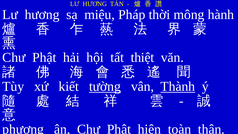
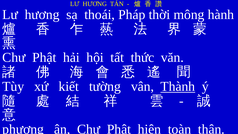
miệu: miệu -> thoái
thiệt: thiệt -> thức
tường underline: present -> none
